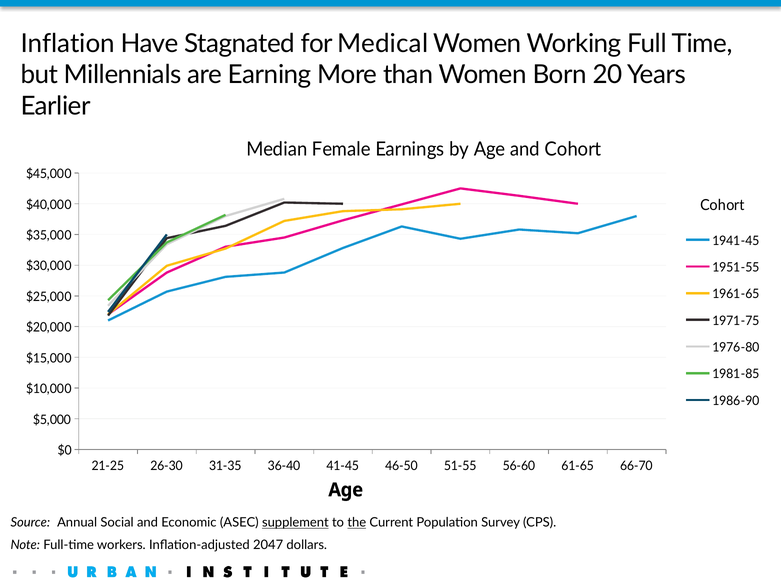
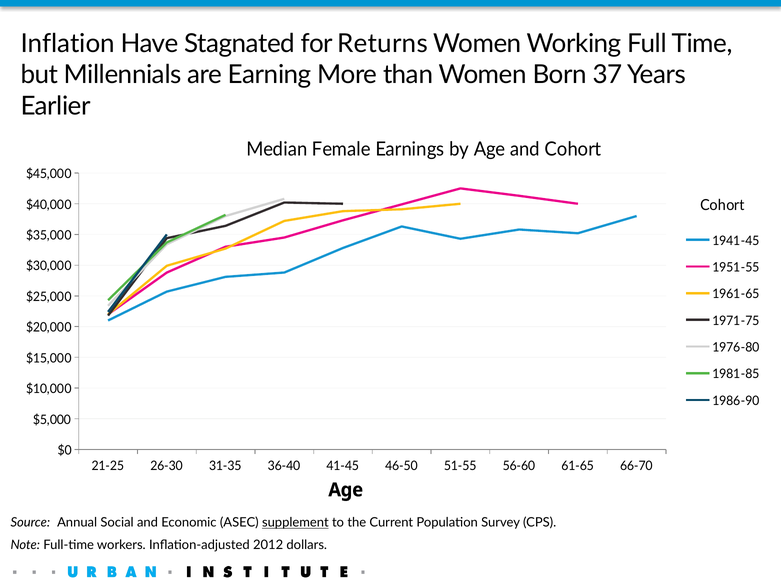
Medical: Medical -> Returns
20: 20 -> 37
the underline: present -> none
2047: 2047 -> 2012
